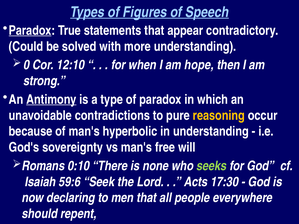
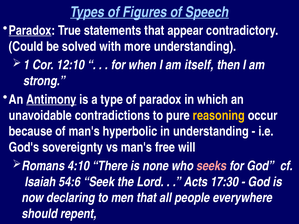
0: 0 -> 1
hope: hope -> itself
0:10: 0:10 -> 4:10
seeks colour: light green -> pink
59:6: 59:6 -> 54:6
